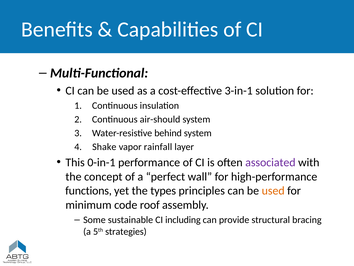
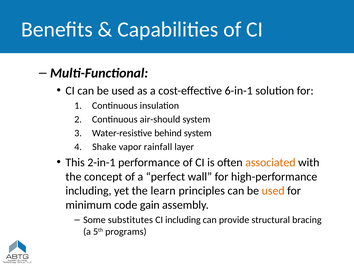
3-in-1: 3-in-1 -> 6-in-1
0-in-1: 0-in-1 -> 2-in-1
associated colour: purple -> orange
functions at (89, 190): functions -> including
types: types -> learn
roof: roof -> gain
sustainable: sustainable -> substitutes
strategies: strategies -> programs
